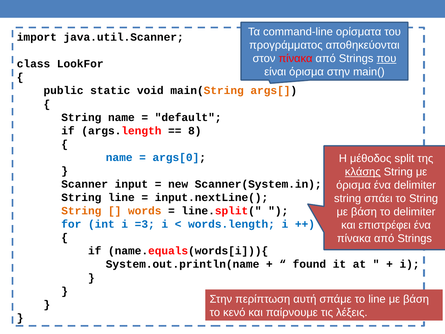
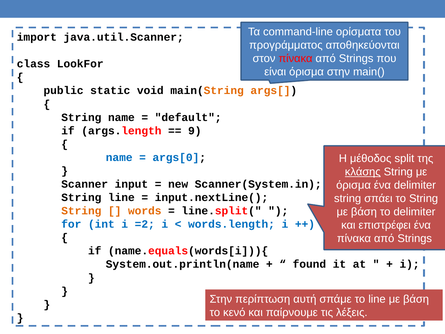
που underline: present -> none
8: 8 -> 9
=3: =3 -> =2
